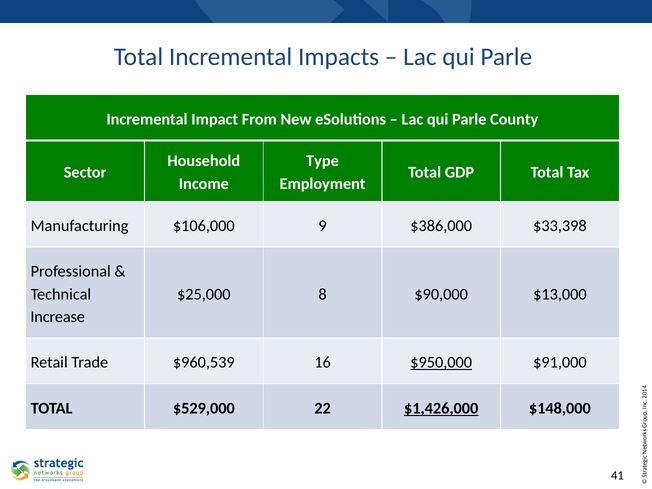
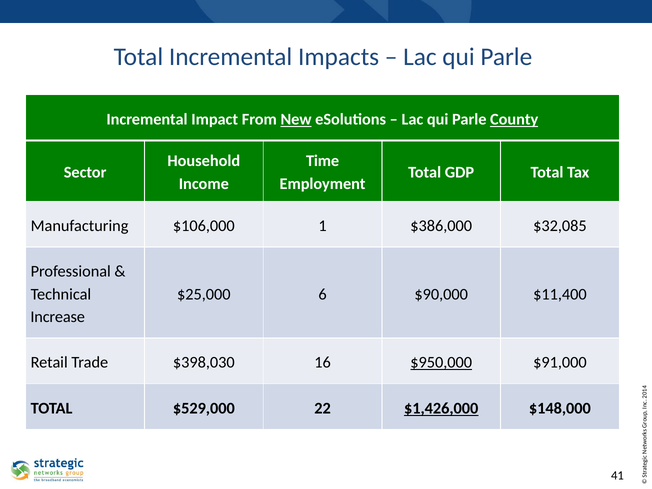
New underline: none -> present
County underline: none -> present
Type: Type -> Time
$106,000 9: 9 -> 1
$33,398: $33,398 -> $32,085
8: 8 -> 6
$13,000: $13,000 -> $11,400
$960,539: $960,539 -> $398,030
